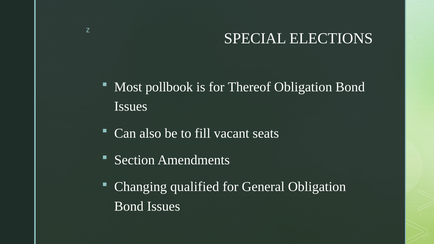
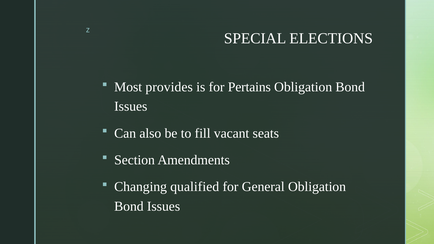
pollbook: pollbook -> provides
Thereof: Thereof -> Pertains
